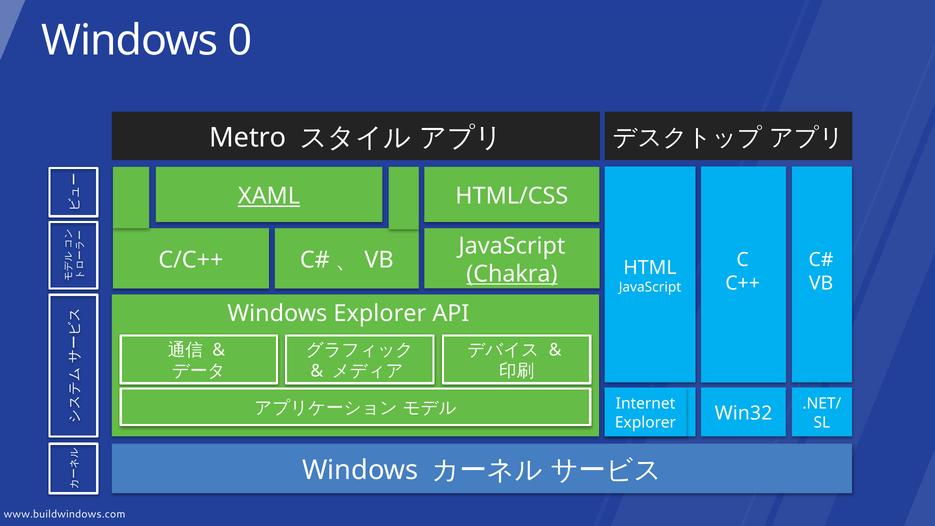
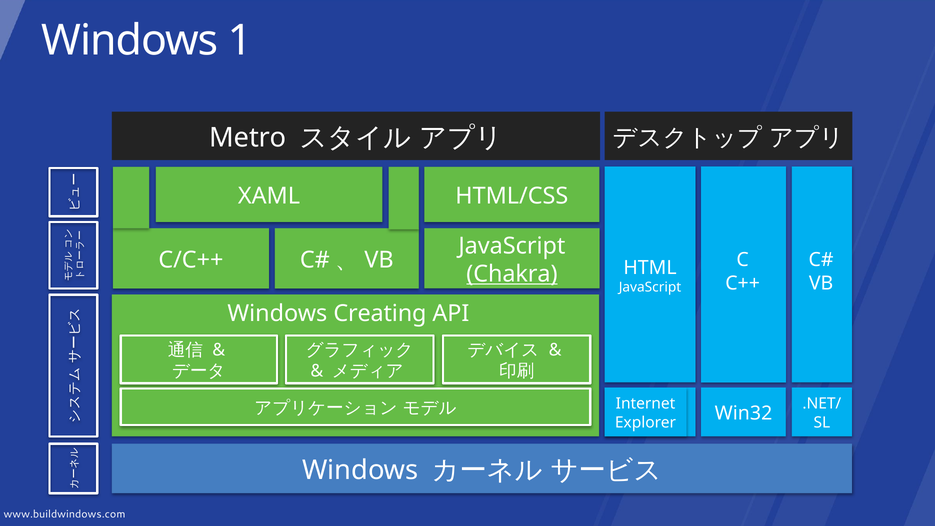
0: 0 -> 1
XAML underline: present -> none
Windows Explorer: Explorer -> Creating
